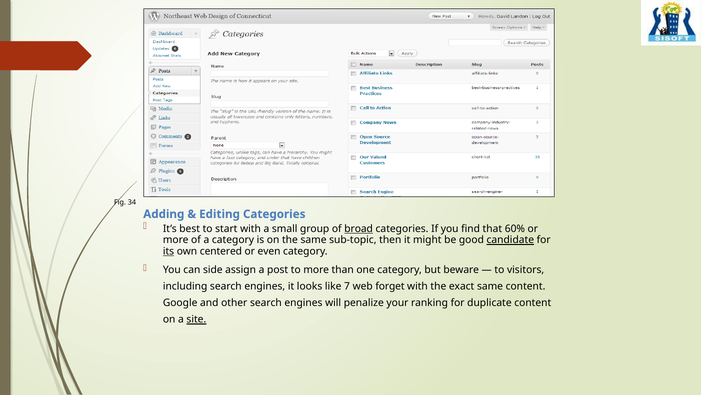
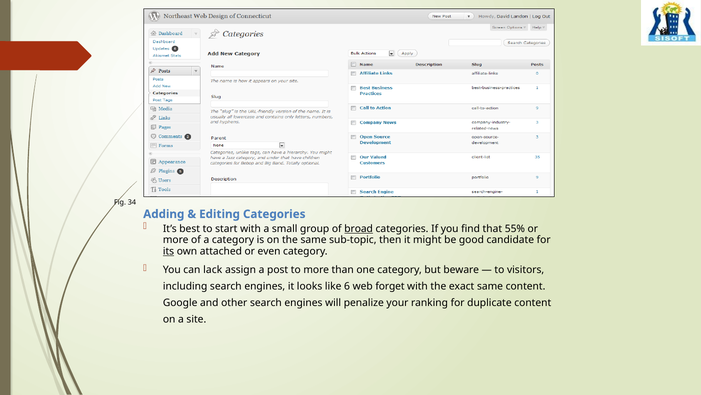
60%: 60% -> 55%
candidate underline: present -> none
centered: centered -> attached
side: side -> lack
7: 7 -> 6
site underline: present -> none
